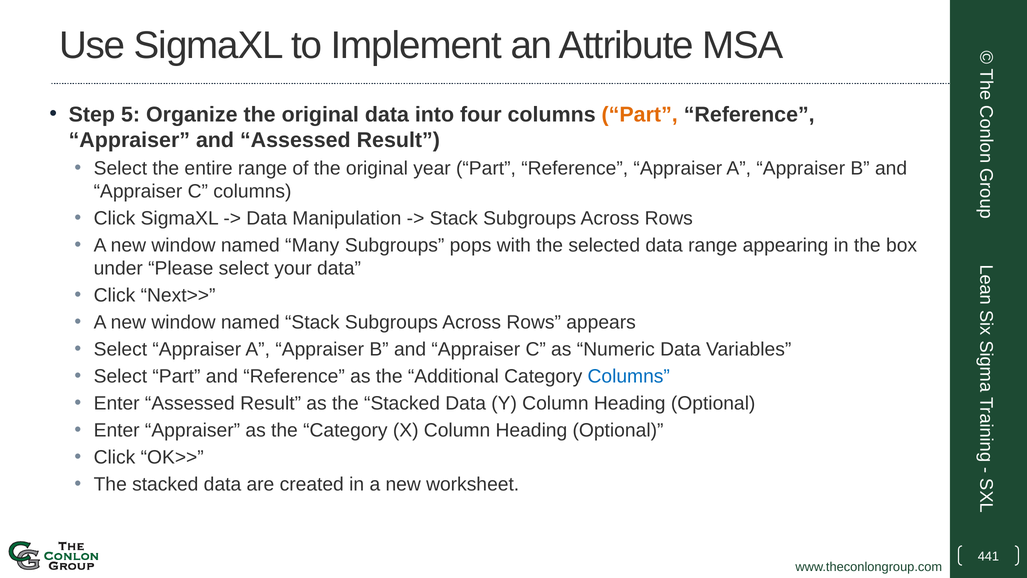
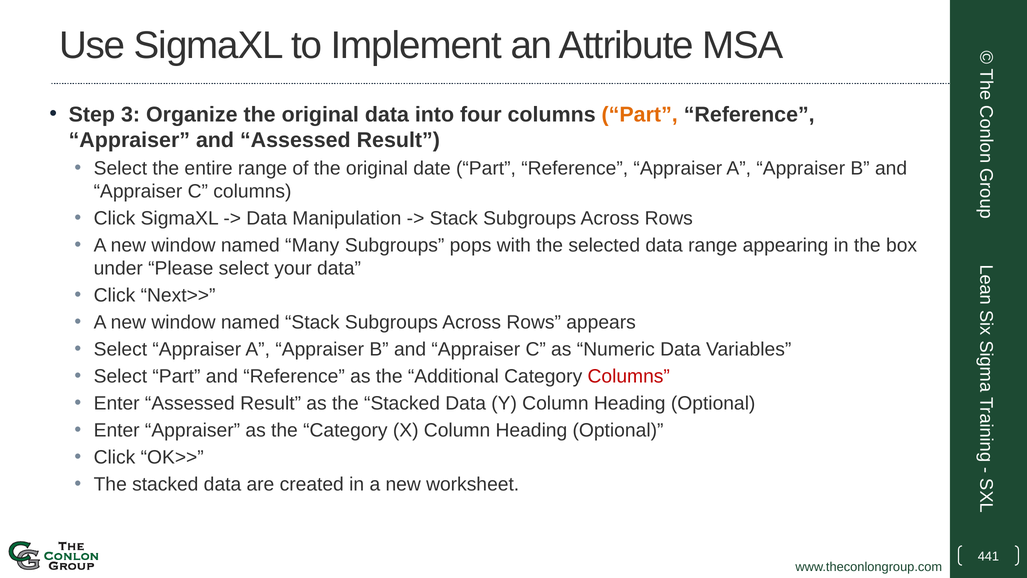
5: 5 -> 3
year: year -> date
Columns at (629, 376) colour: blue -> red
